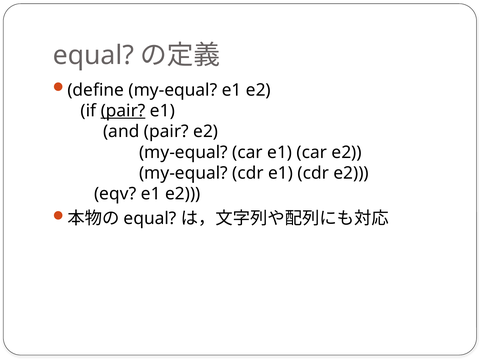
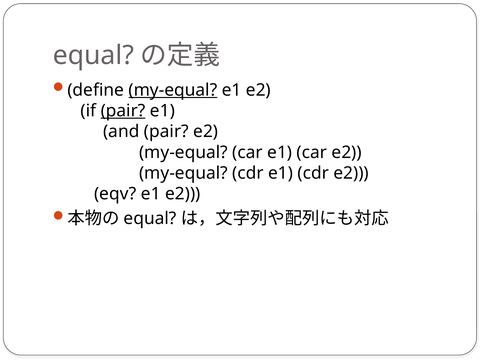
my-equal at (173, 90) underline: none -> present
